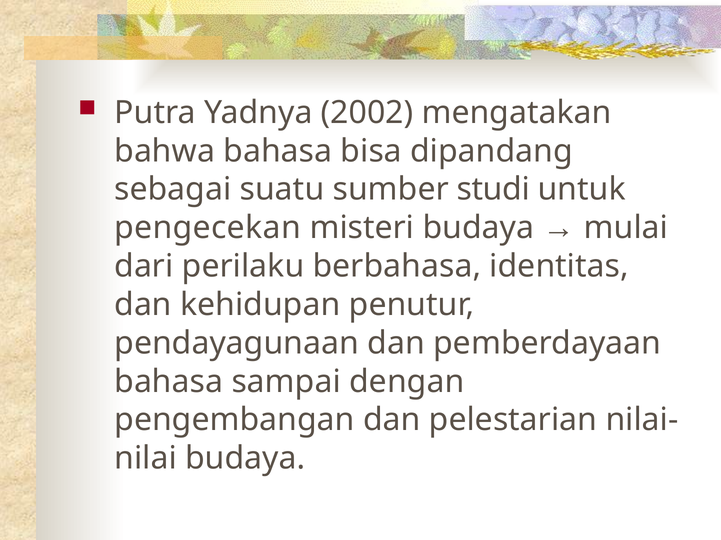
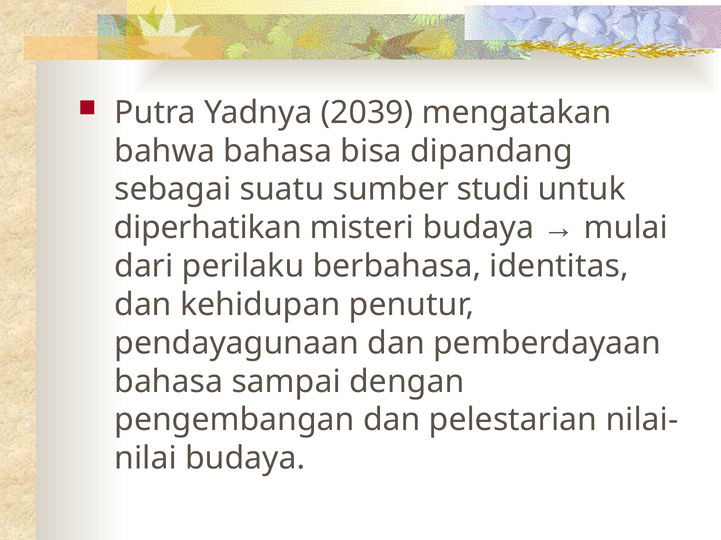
2002: 2002 -> 2039
pengecekan: pengecekan -> diperhatikan
